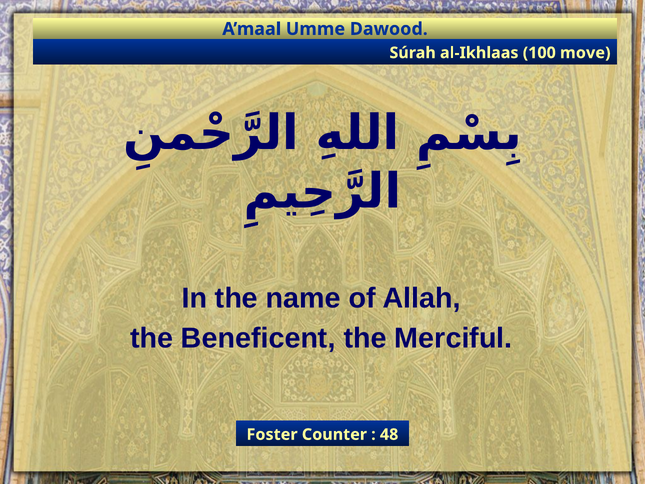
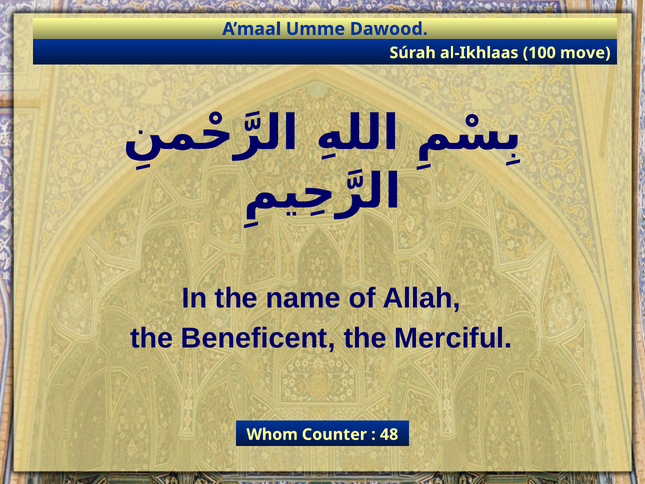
Foster: Foster -> Whom
